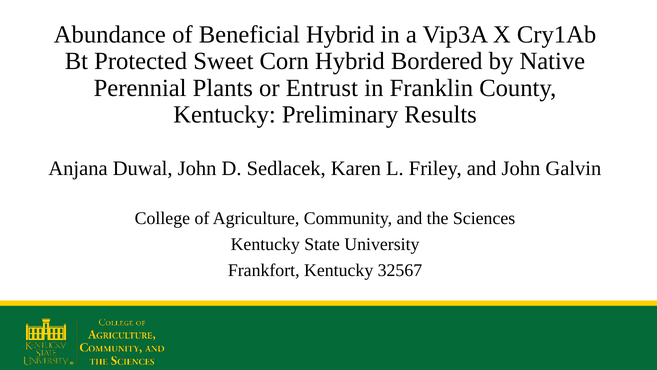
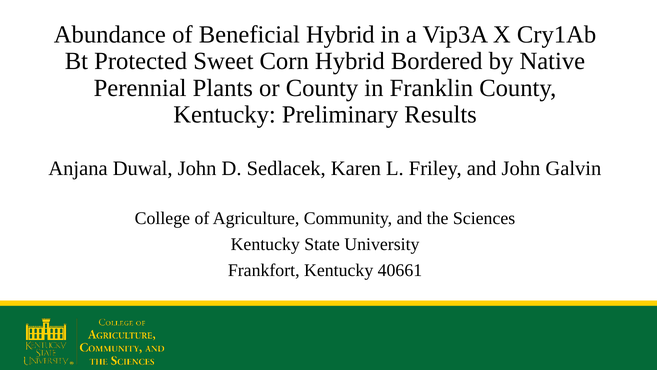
or Entrust: Entrust -> County
32567: 32567 -> 40661
